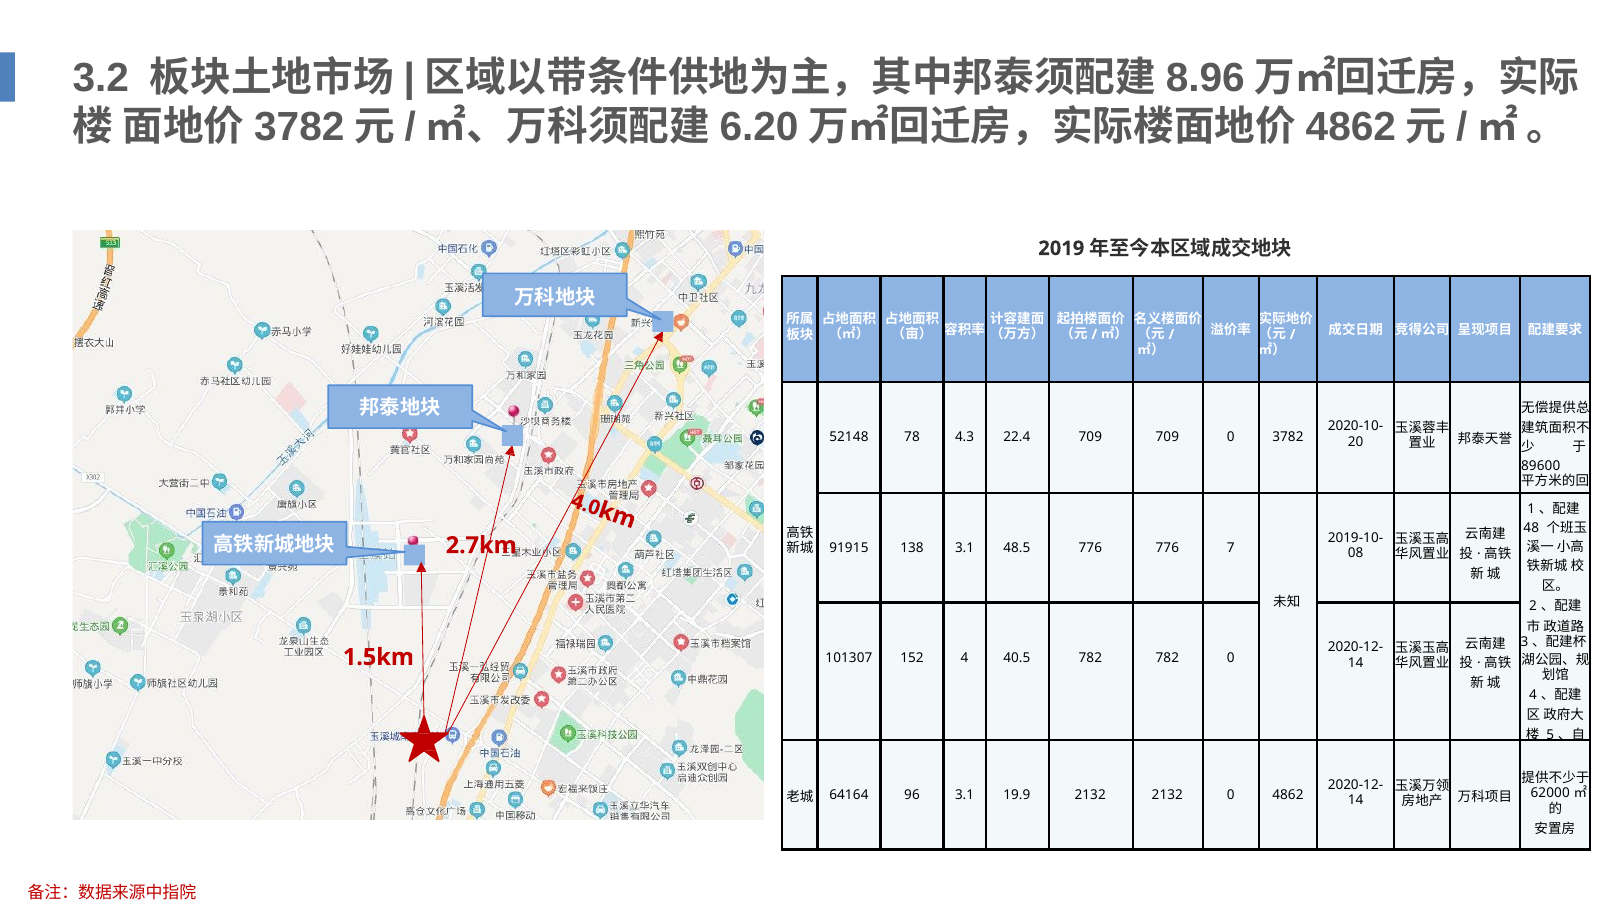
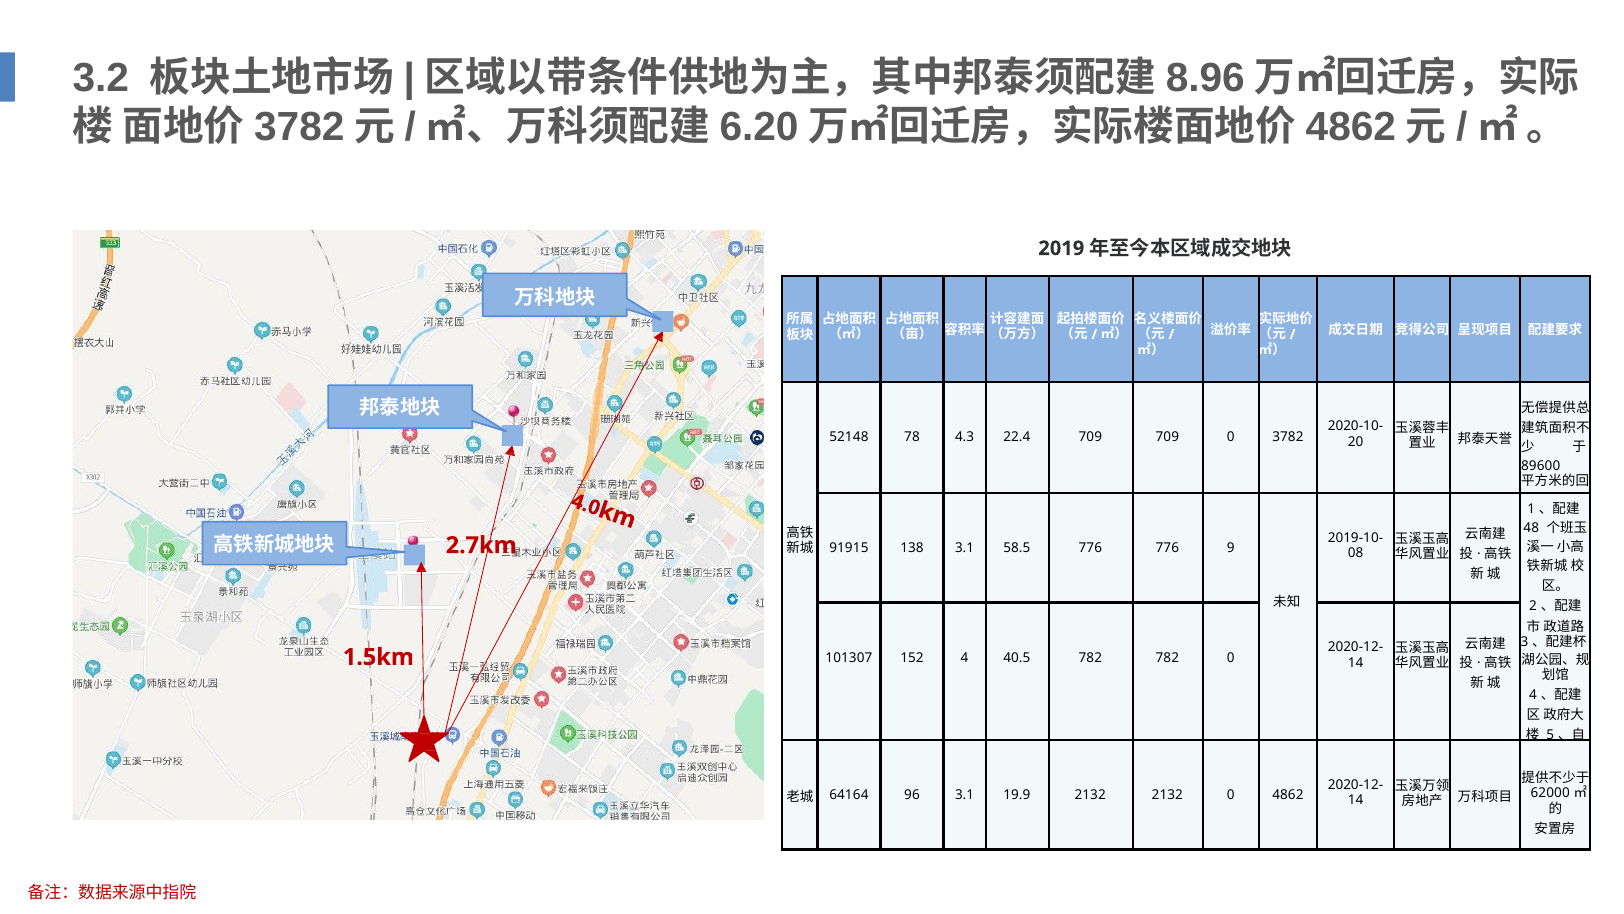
48.5: 48.5 -> 58.5
7: 7 -> 9
